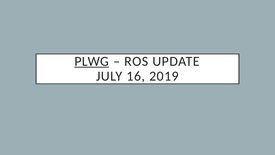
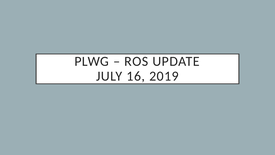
PLWG underline: present -> none
